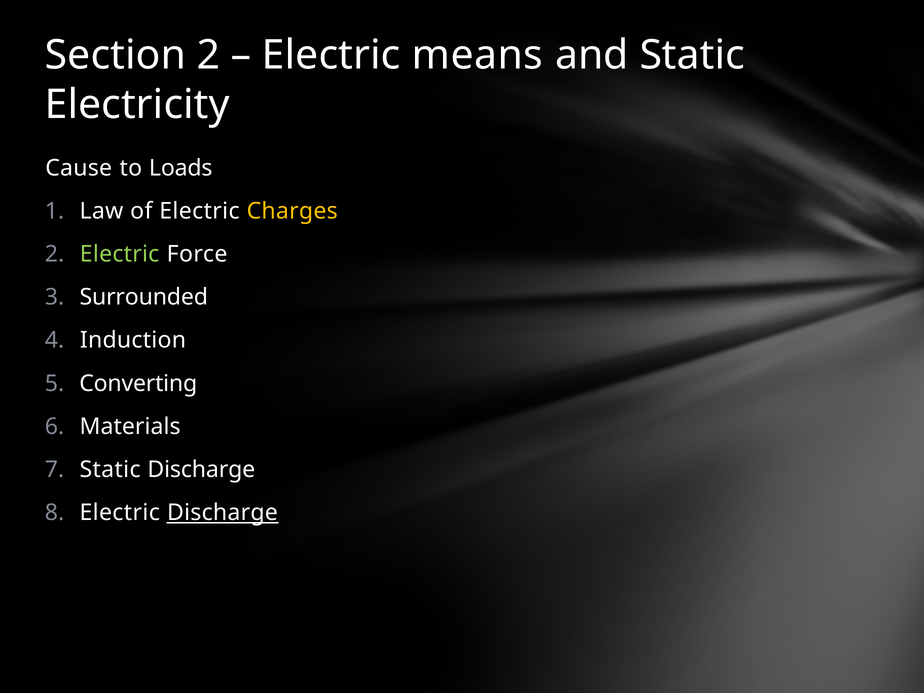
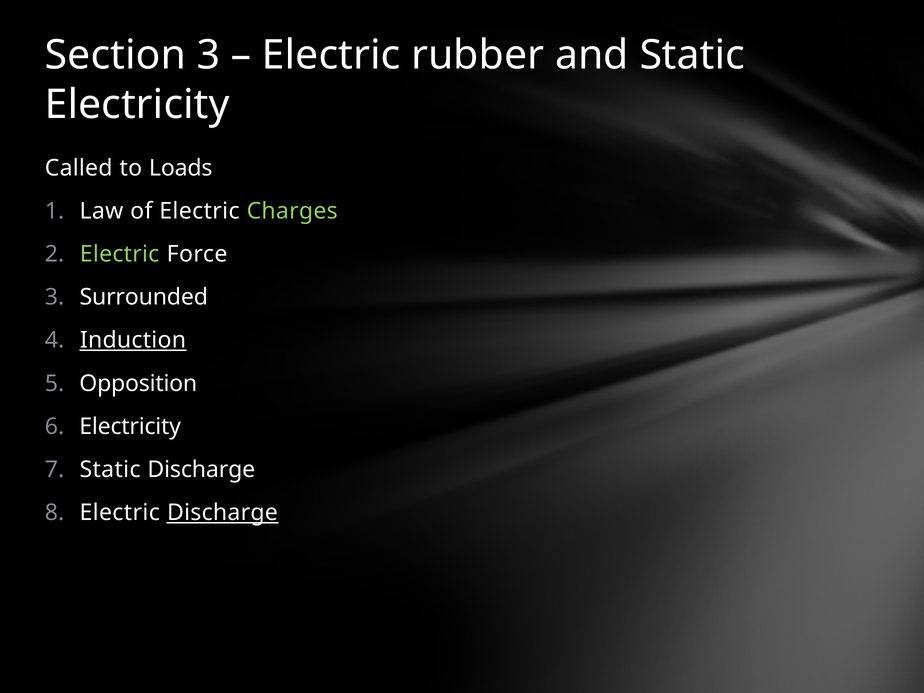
Section 2: 2 -> 3
means: means -> rubber
Cause: Cause -> Called
Charges colour: yellow -> light green
Induction underline: none -> present
Converting: Converting -> Opposition
Materials at (130, 427): Materials -> Electricity
